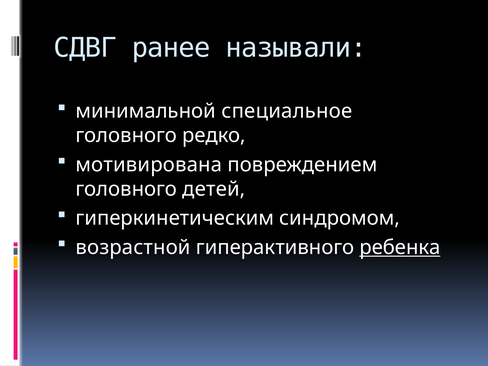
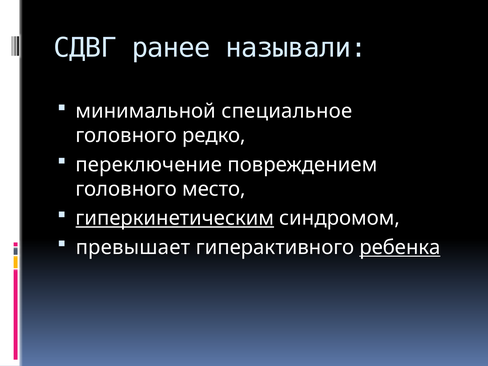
мотивирована: мотивирована -> переключение
детей: детей -> место
гиперкинетическим underline: none -> present
возрастной: возрастной -> превышает
